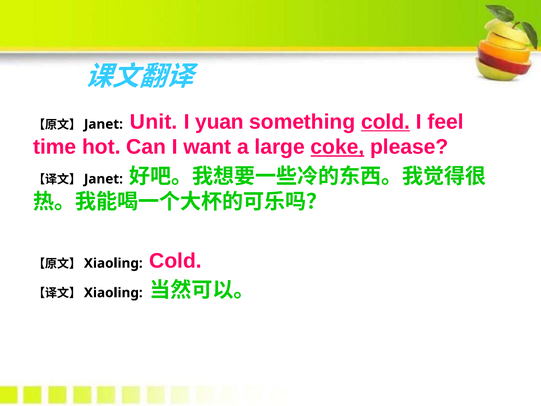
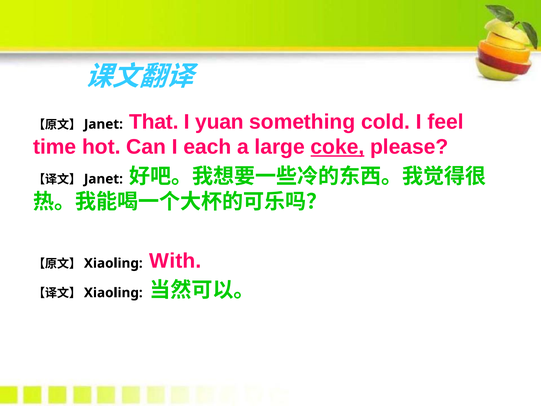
Unit: Unit -> That
cold at (386, 122) underline: present -> none
want: want -> each
Cold at (176, 261): Cold -> With
